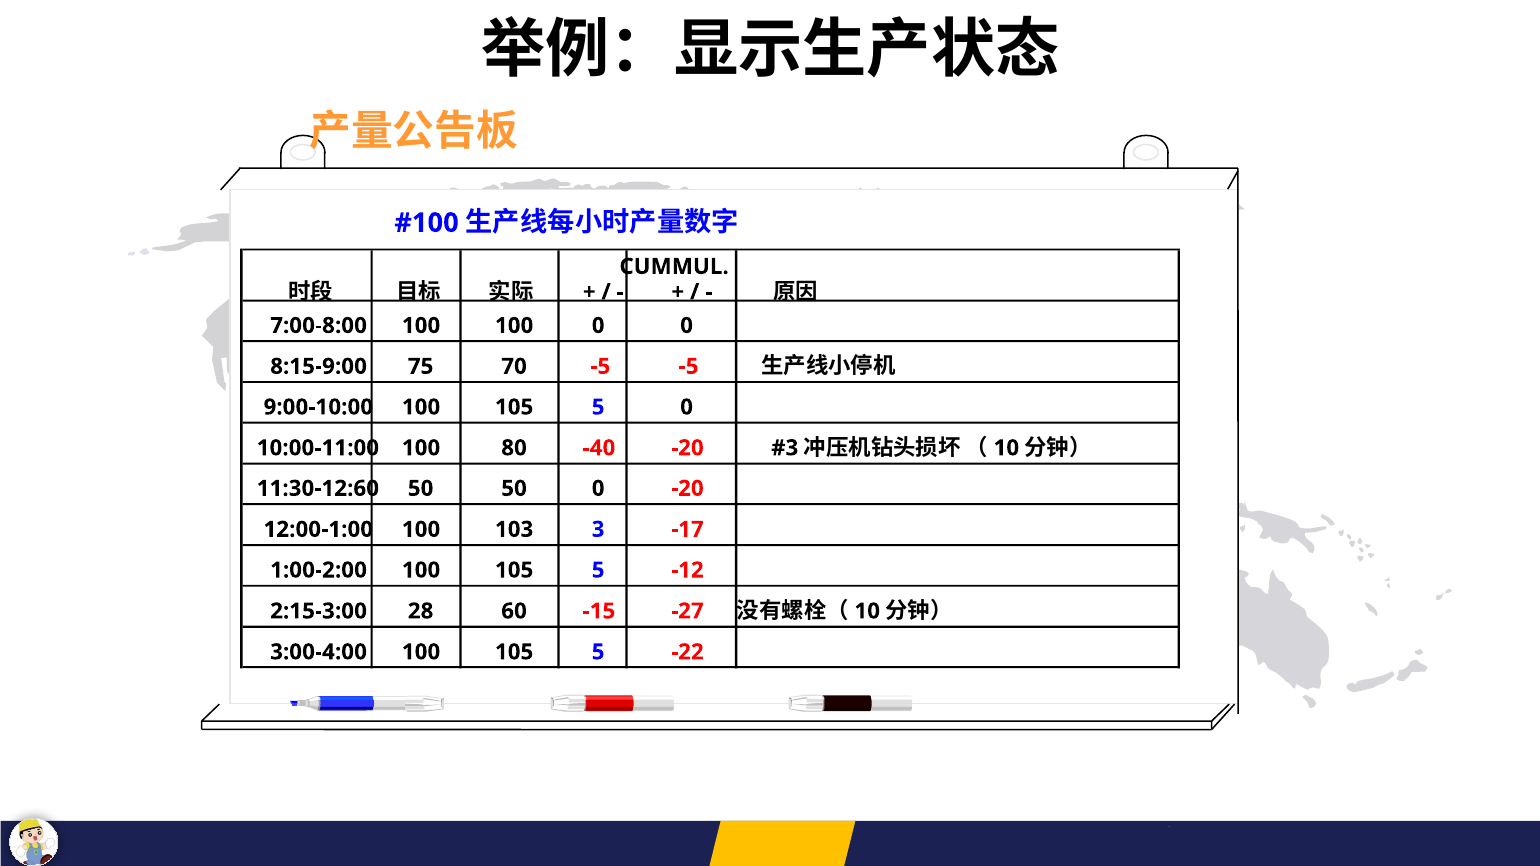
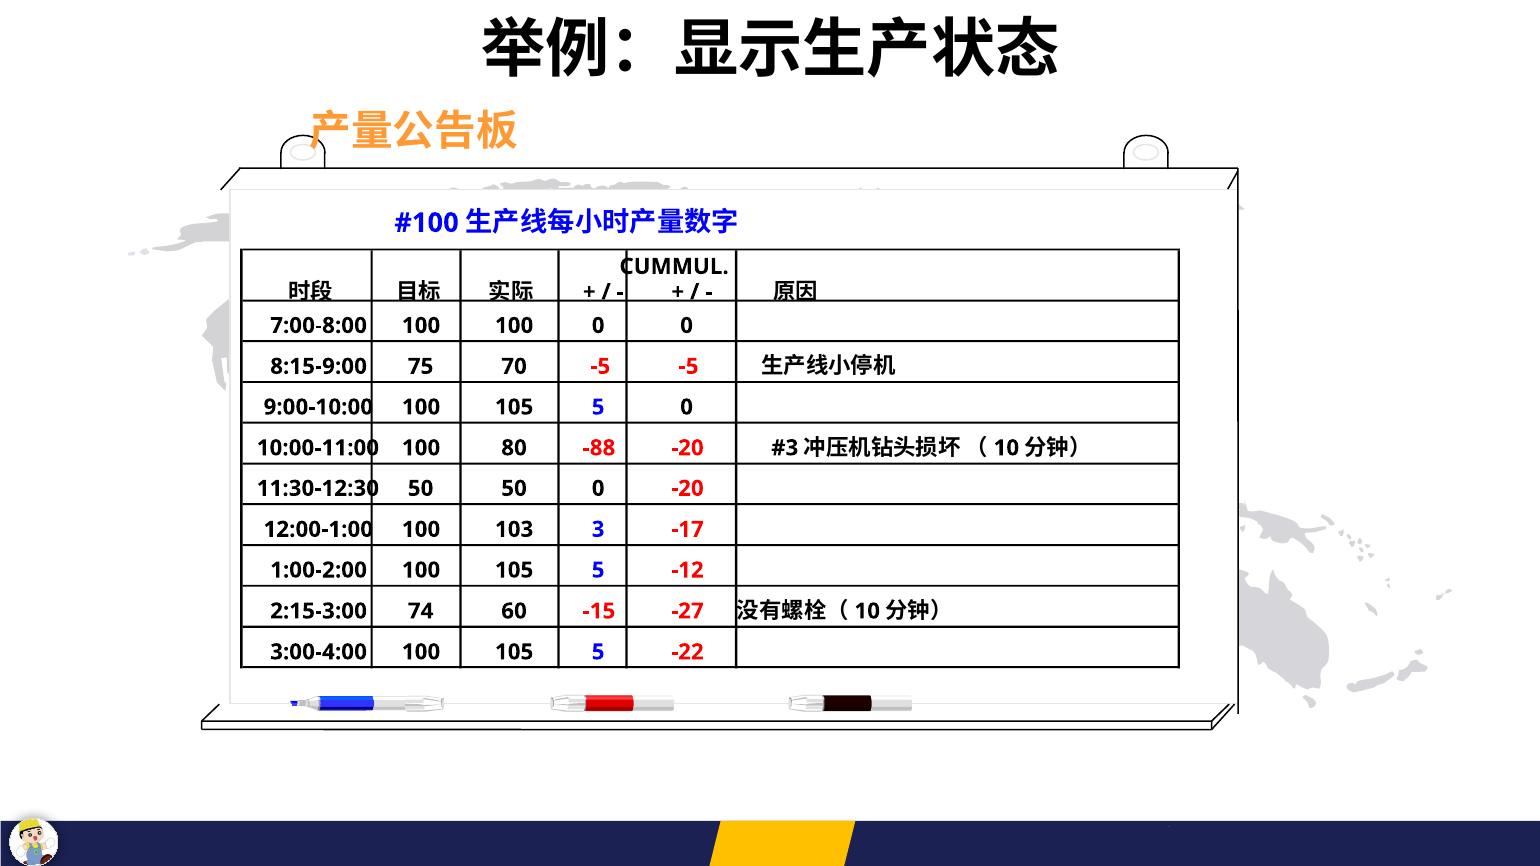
-40: -40 -> -88
11:30-12:60: 11:30-12:60 -> 11:30-12:30
28: 28 -> 74
